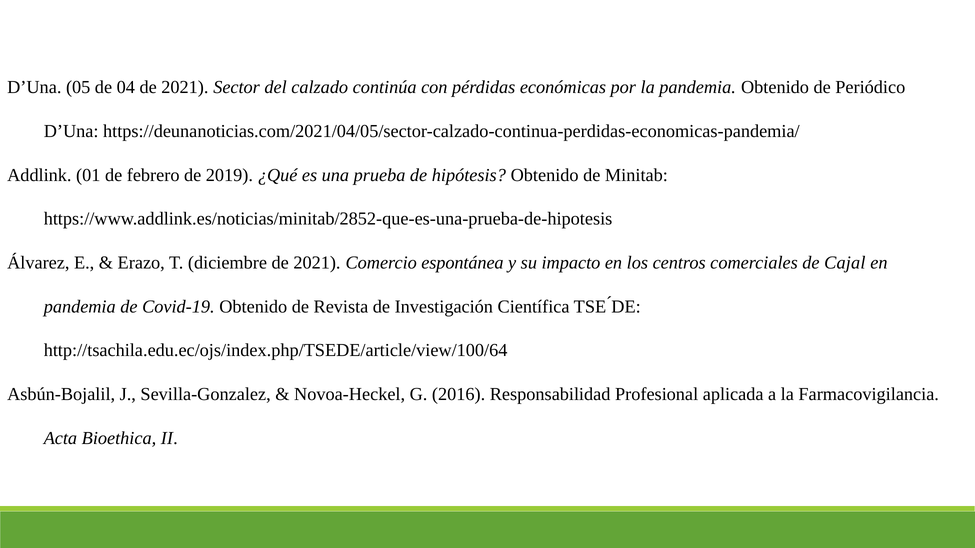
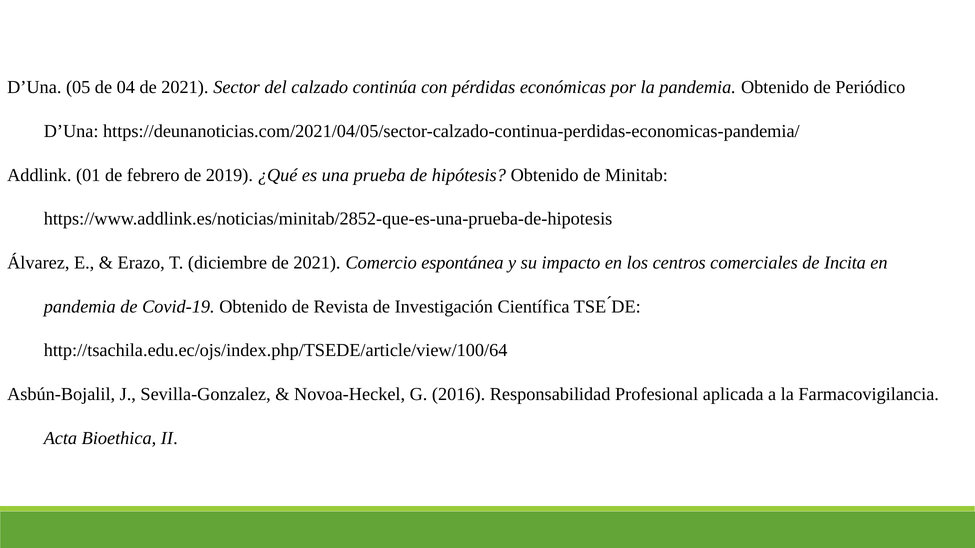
Cajal: Cajal -> Incita
